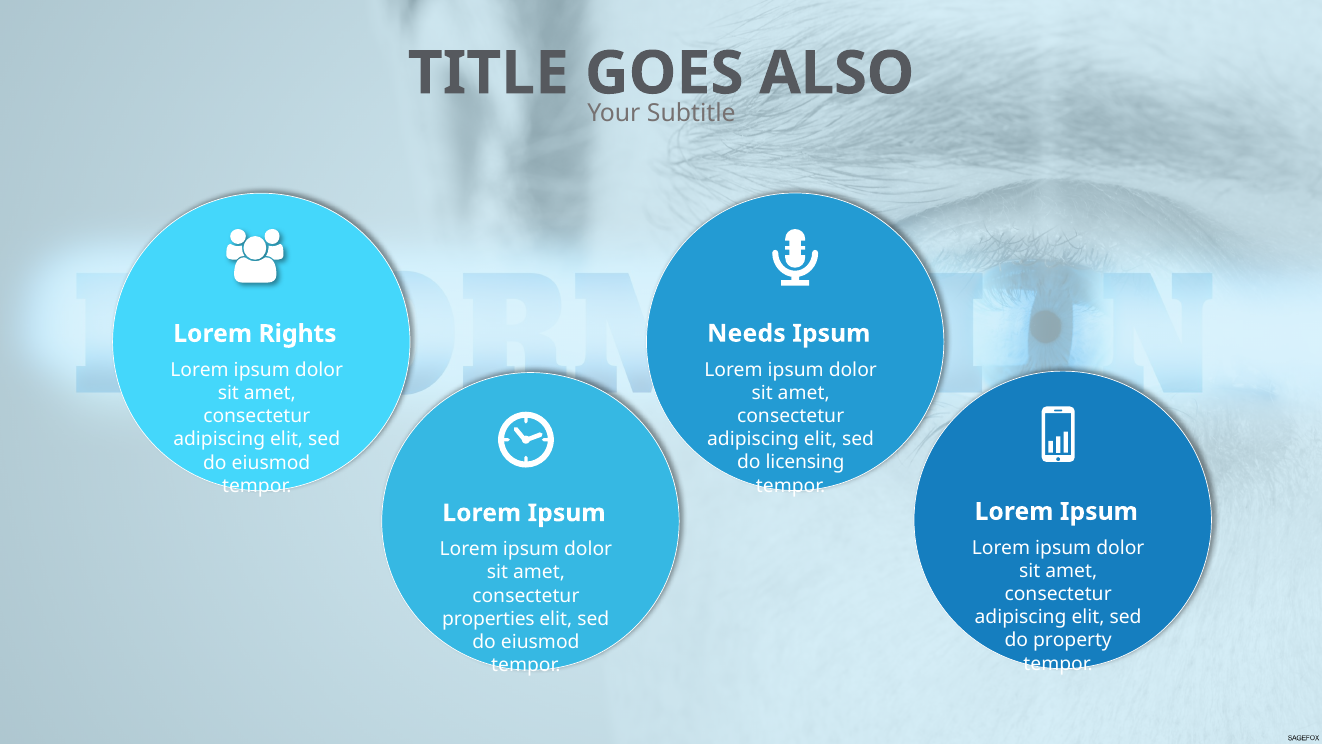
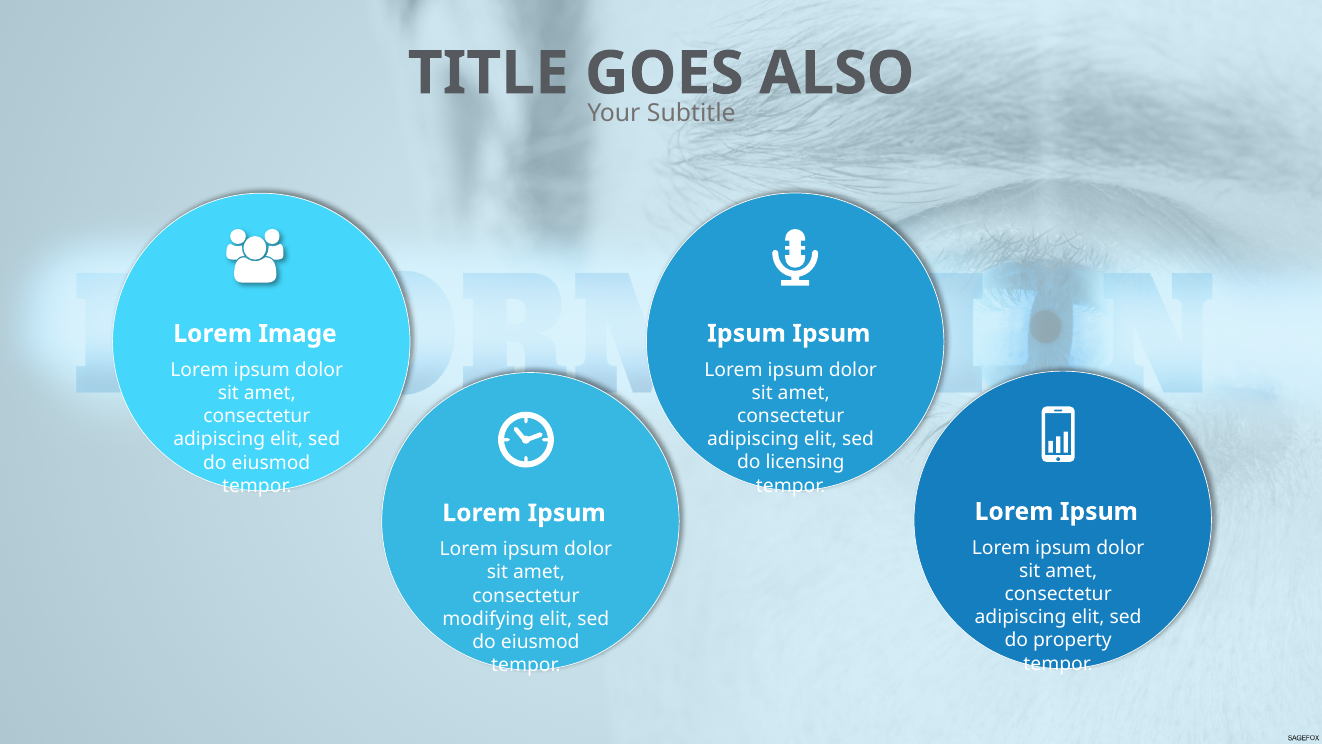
Needs at (746, 333): Needs -> Ipsum
Rights: Rights -> Image
properties: properties -> modifying
